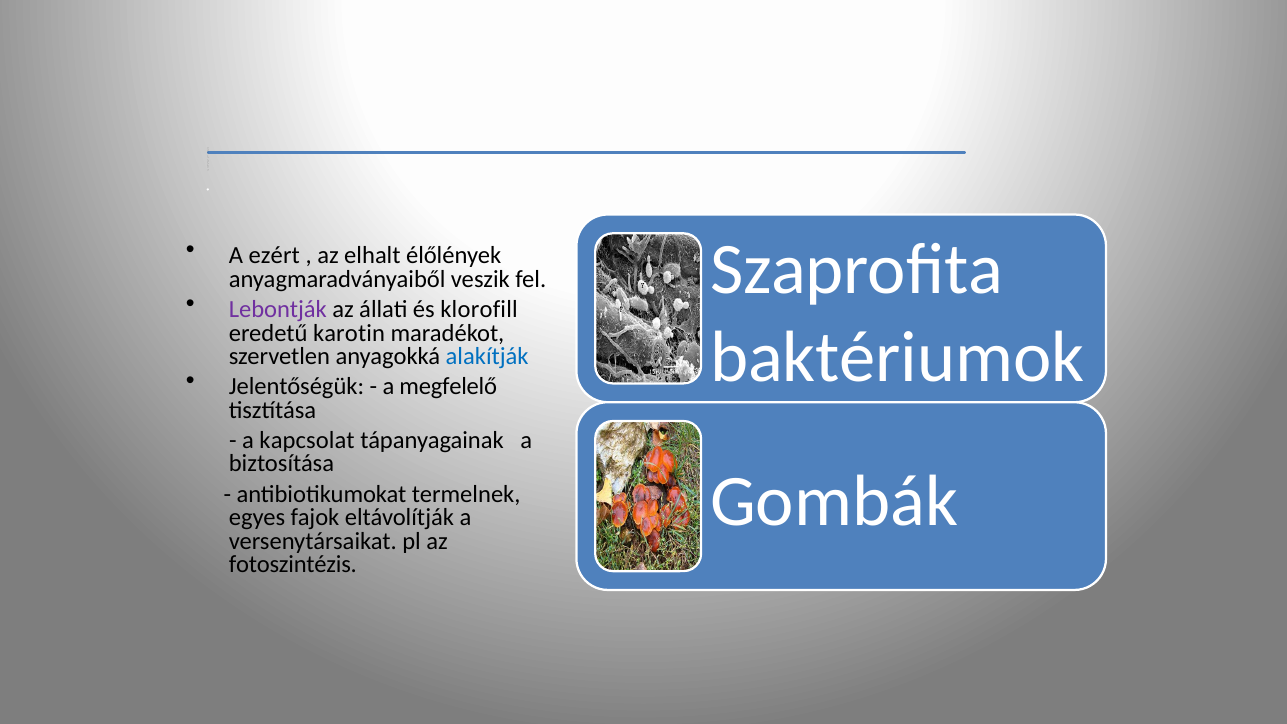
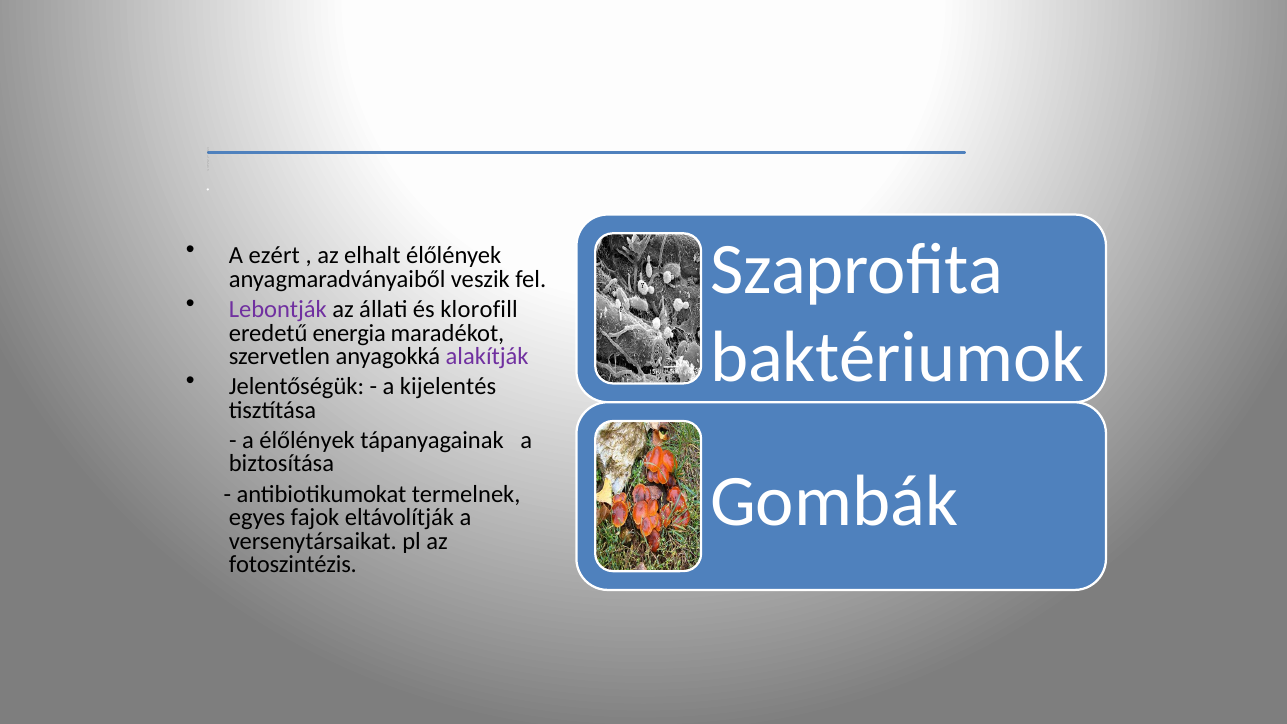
karotin: karotin -> energia
alakítják colour: blue -> purple
megfelelő: megfelelő -> kijelentés
a kapcsolat: kapcsolat -> élőlények
